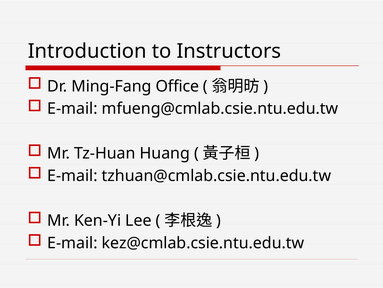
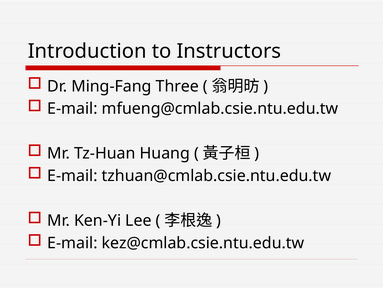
Office: Office -> Three
